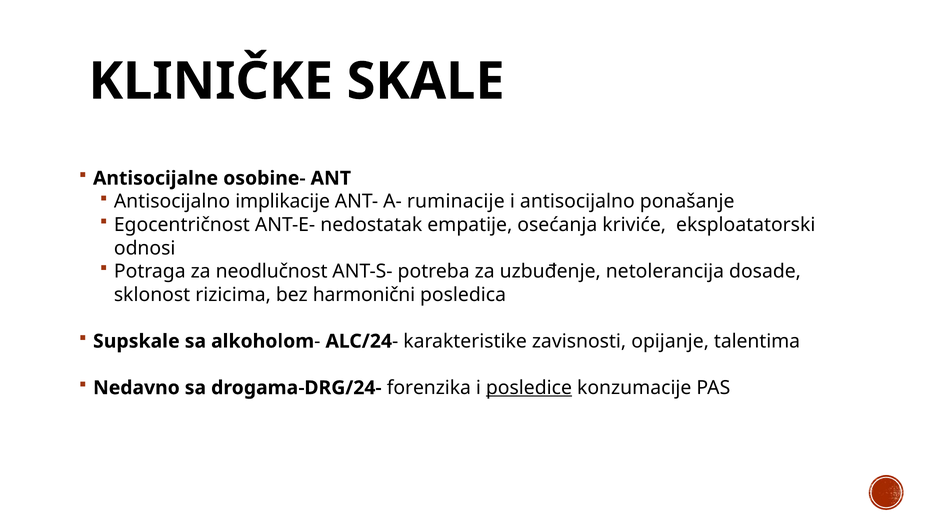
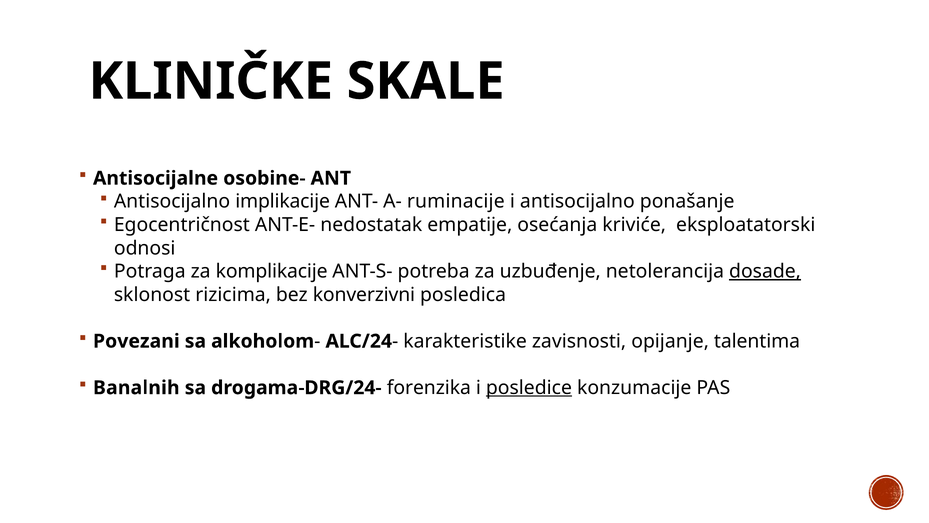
neodlučnost: neodlučnost -> komplikacije
dosade underline: none -> present
harmonični: harmonični -> konverzivni
Supskale: Supskale -> Povezani
Nedavno: Nedavno -> Banalnih
